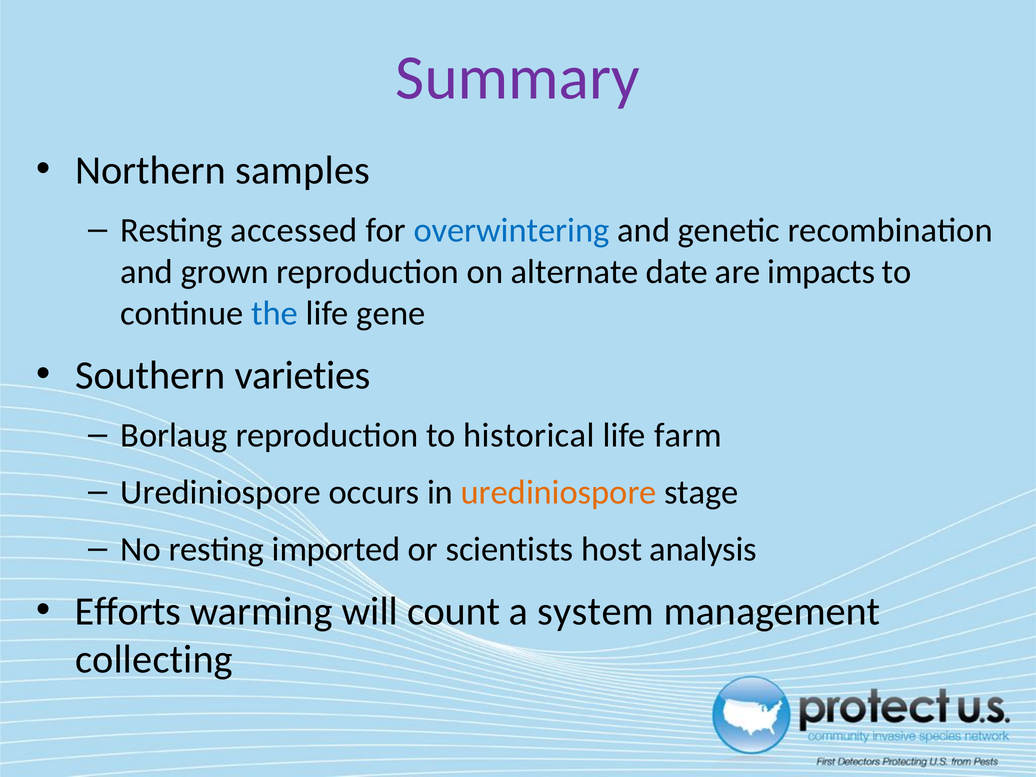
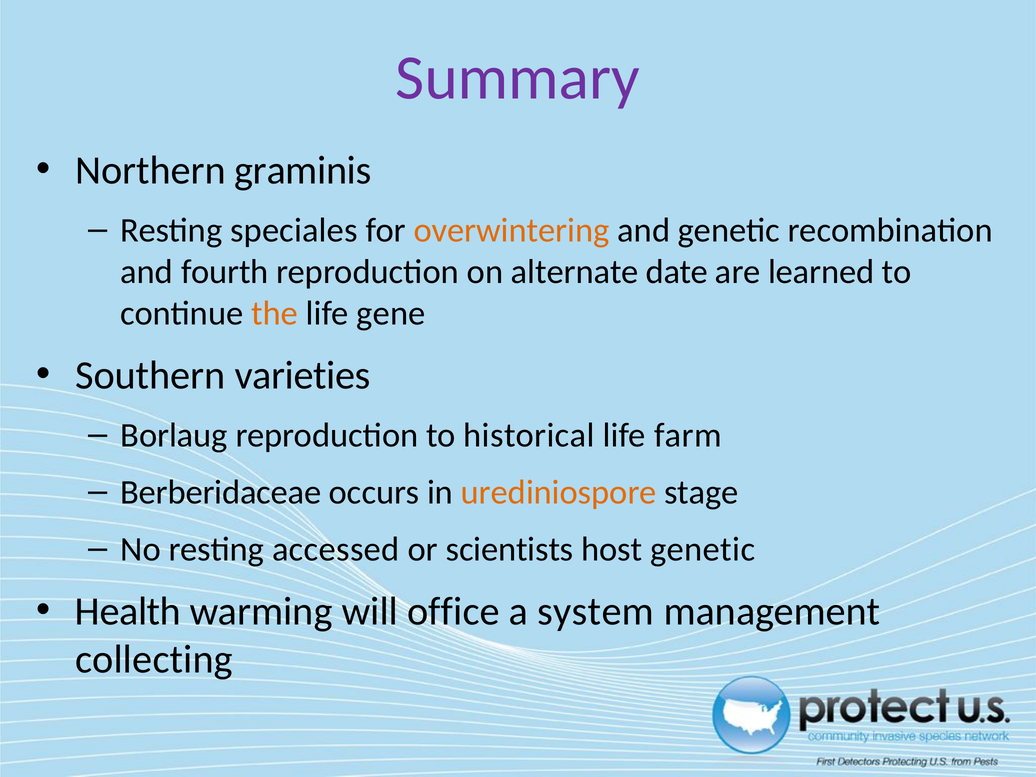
samples: samples -> graminis
accessed: accessed -> speciales
overwintering colour: blue -> orange
grown: grown -> fourth
impacts: impacts -> learned
the colour: blue -> orange
Urediniospore at (221, 492): Urediniospore -> Berberidaceae
imported: imported -> accessed
host analysis: analysis -> genetic
Efforts: Efforts -> Health
count: count -> office
